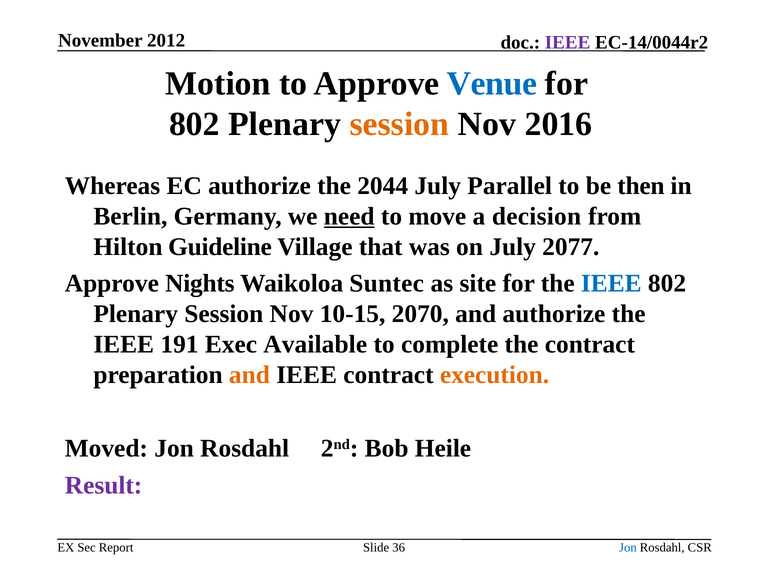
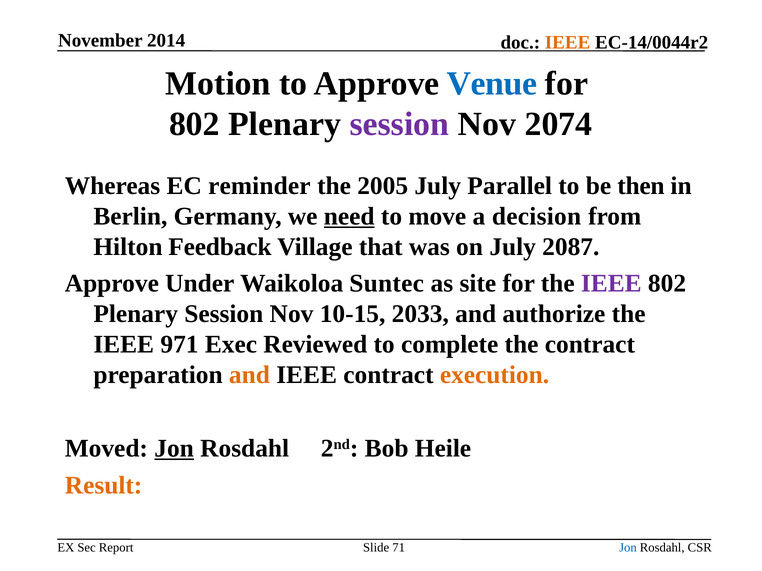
2012: 2012 -> 2014
IEEE at (568, 42) colour: purple -> orange
session at (399, 124) colour: orange -> purple
2016: 2016 -> 2074
EC authorize: authorize -> reminder
2044: 2044 -> 2005
Guideline: Guideline -> Feedback
2077: 2077 -> 2087
Nights: Nights -> Under
IEEE at (611, 284) colour: blue -> purple
2070: 2070 -> 2033
191: 191 -> 971
Available: Available -> Reviewed
Jon at (174, 449) underline: none -> present
Result colour: purple -> orange
36: 36 -> 71
